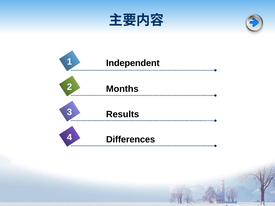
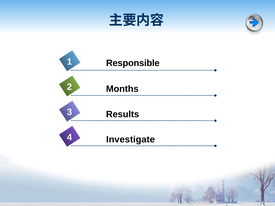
Independent: Independent -> Responsible
Differences: Differences -> Investigate
